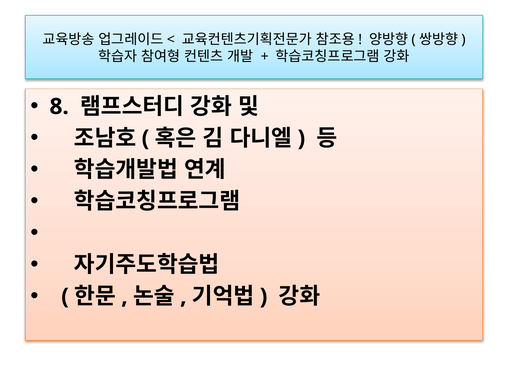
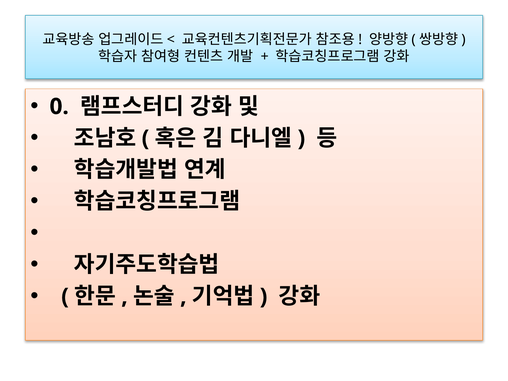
8: 8 -> 0
